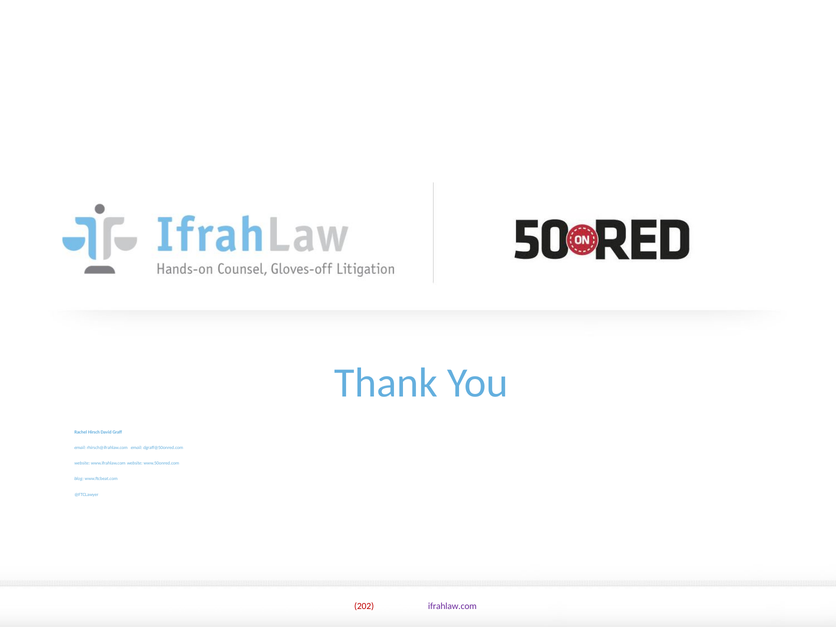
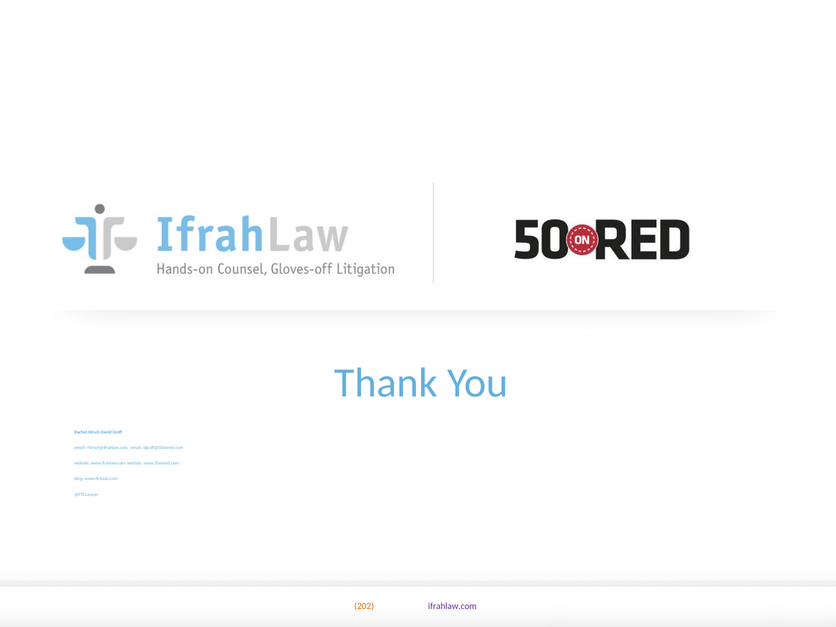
202 colour: red -> orange
